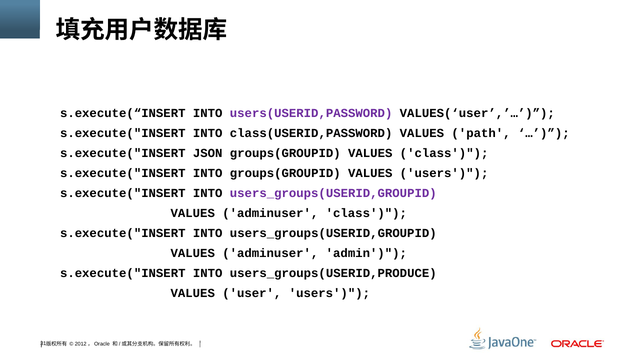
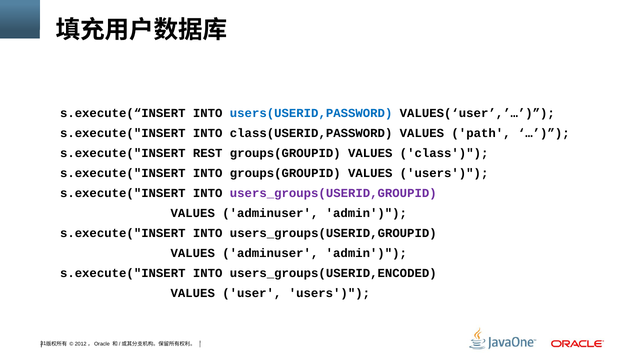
users(USERID,PASSWORD colour: purple -> blue
JSON: JSON -> REST
class at (366, 214): class -> admin
users_groups(USERID,PRODUCE: users_groups(USERID,PRODUCE -> users_groups(USERID,ENCODED
